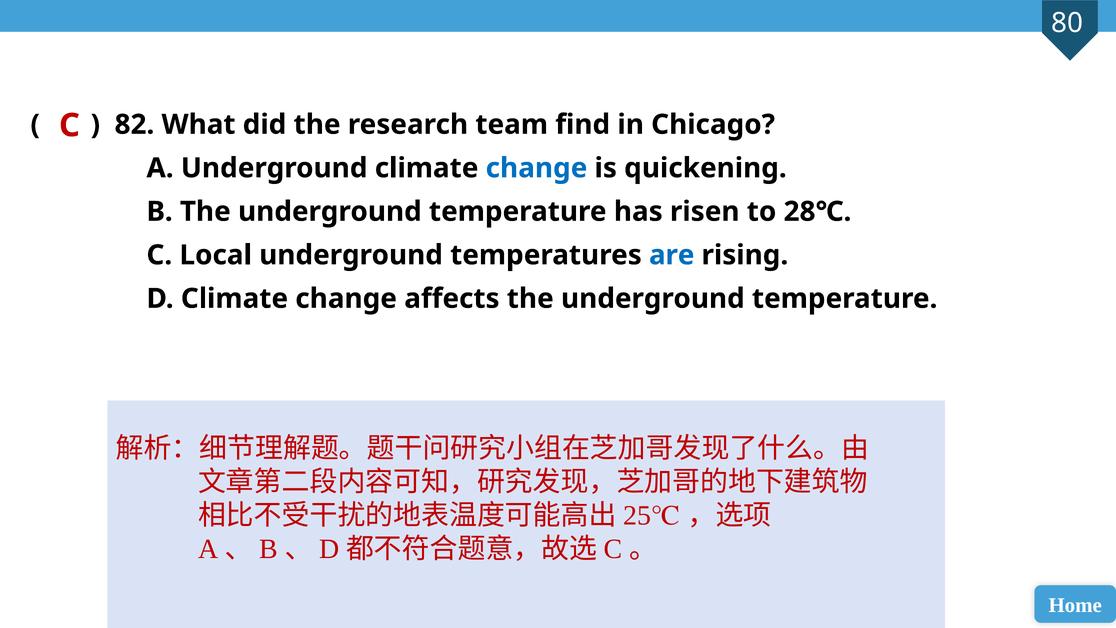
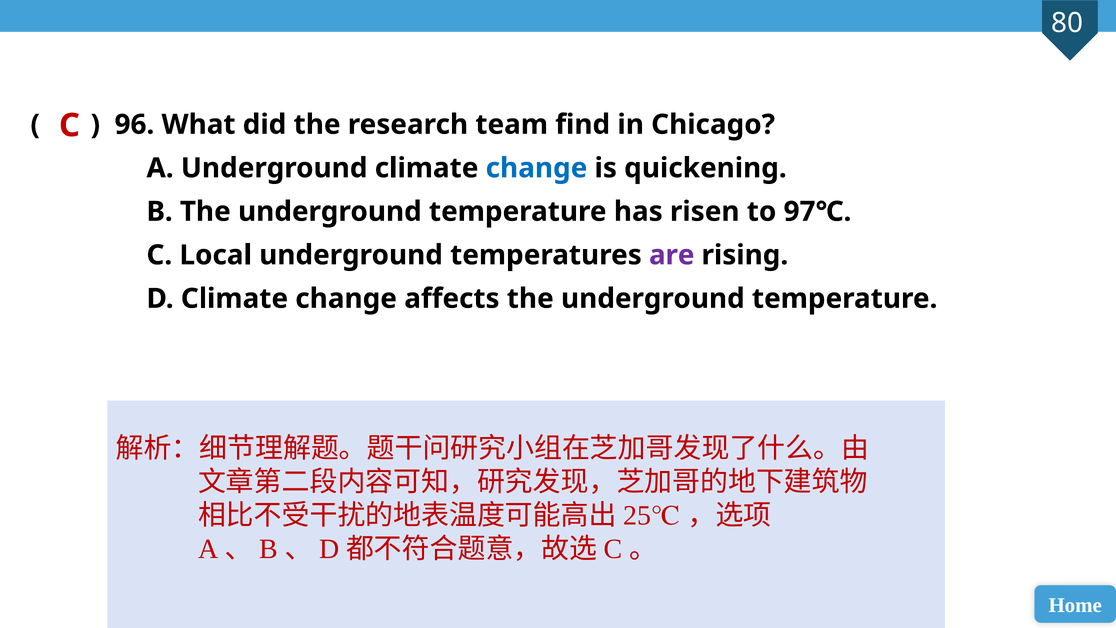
82: 82 -> 96
28℃: 28℃ -> 97℃
are colour: blue -> purple
